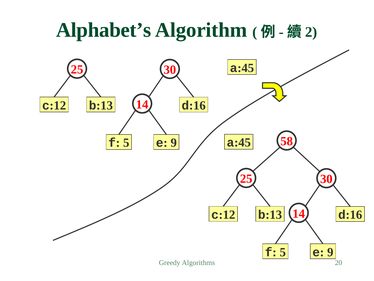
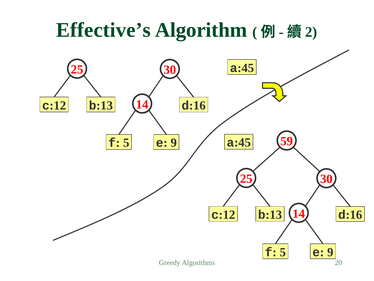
Alphabet’s: Alphabet’s -> Effective’s
58: 58 -> 59
